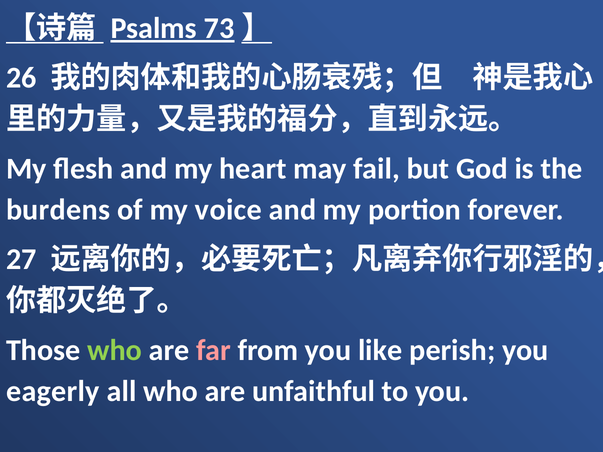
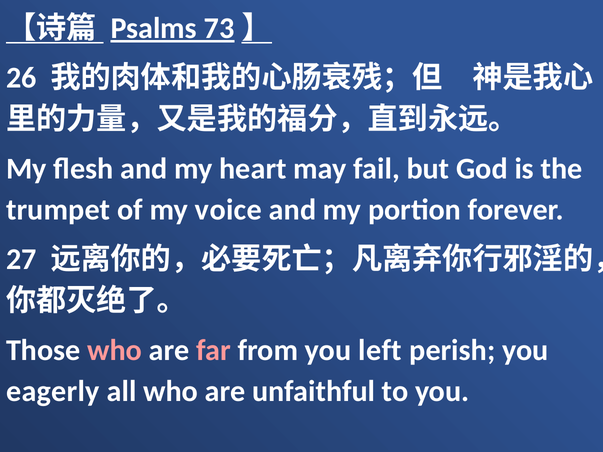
burdens: burdens -> trumpet
who at (115, 350) colour: light green -> pink
like: like -> left
